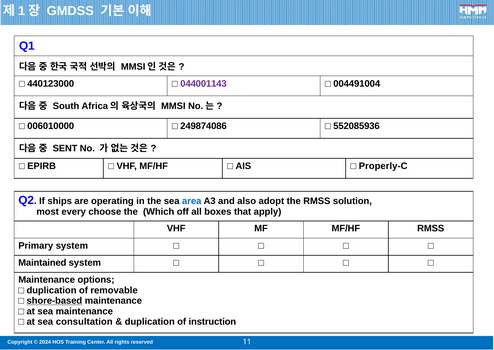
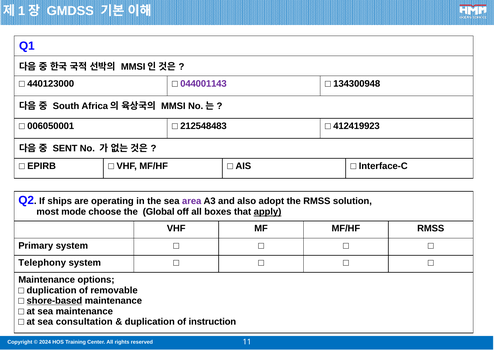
004491004: 004491004 -> 134300948
006010000: 006010000 -> 006050001
249874086: 249874086 -> 212548483
552085936: 552085936 -> 412419923
Properly-C: Properly-C -> Interface-C
area colour: blue -> purple
every: every -> mode
Which: Which -> Global
apply underline: none -> present
Maintained: Maintained -> Telephony
